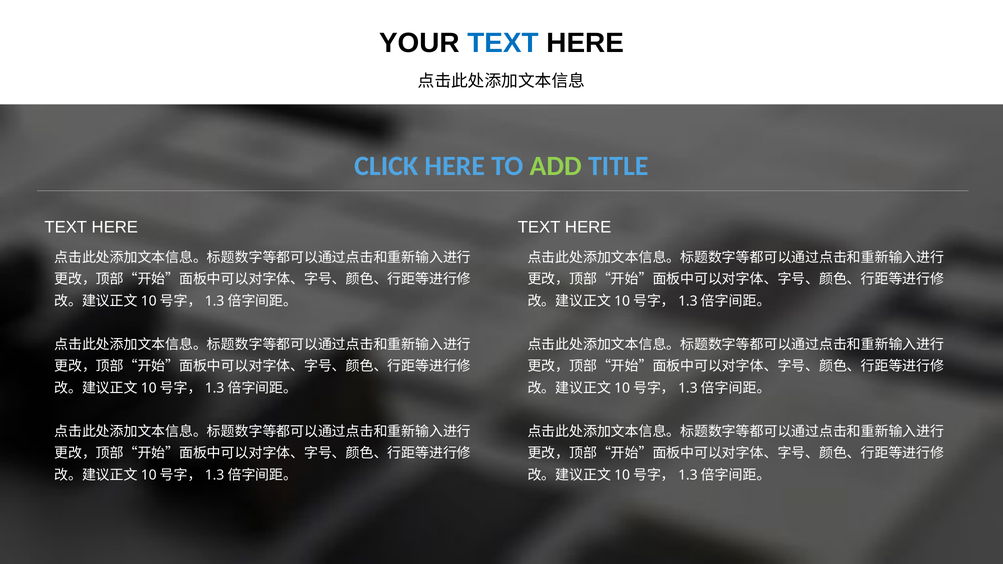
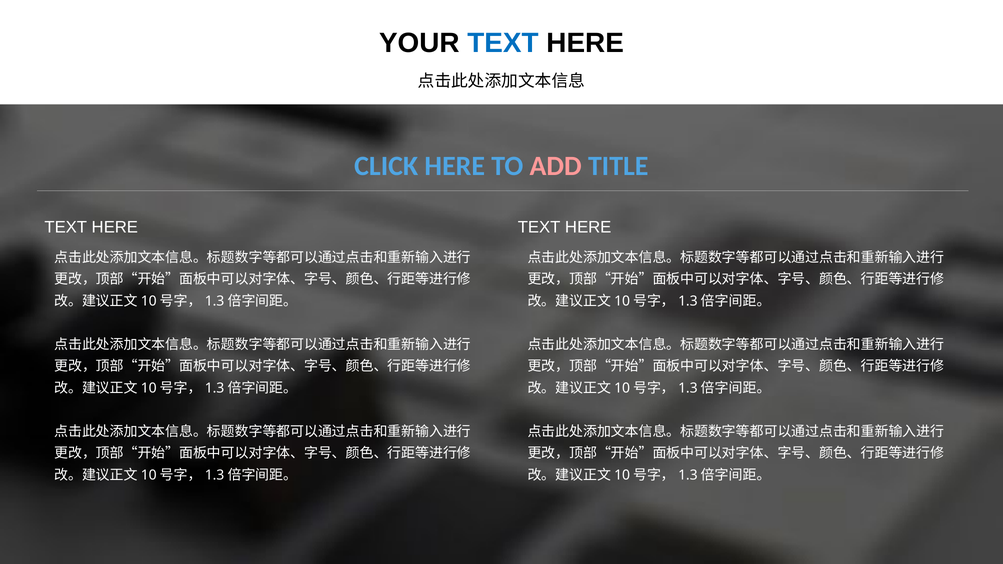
ADD colour: light green -> pink
